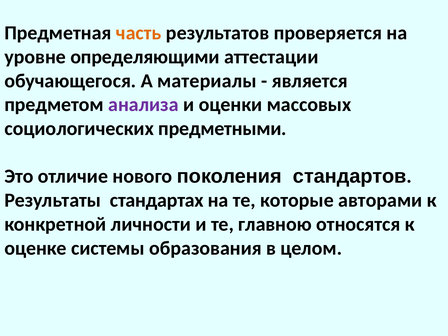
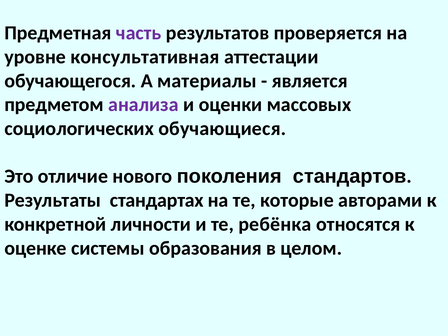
часть colour: orange -> purple
определяющими: определяющими -> консультативная
предметными: предметными -> обучающиеся
главною: главною -> ребёнка
